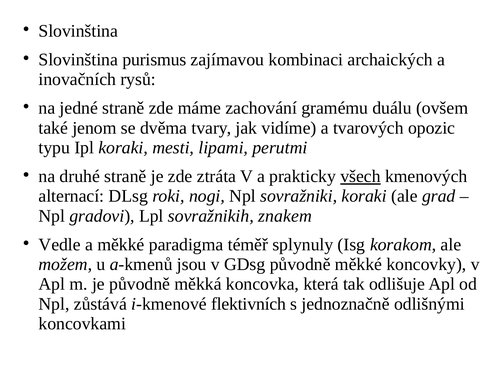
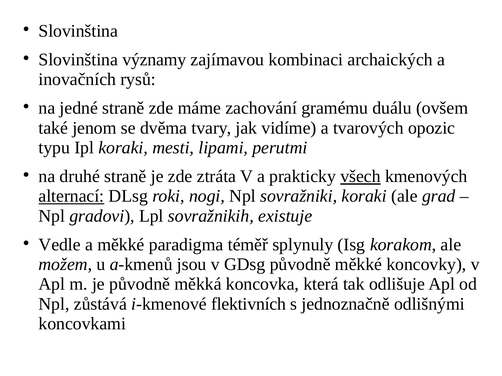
purismus: purismus -> významy
alternací underline: none -> present
znakem: znakem -> existuje
